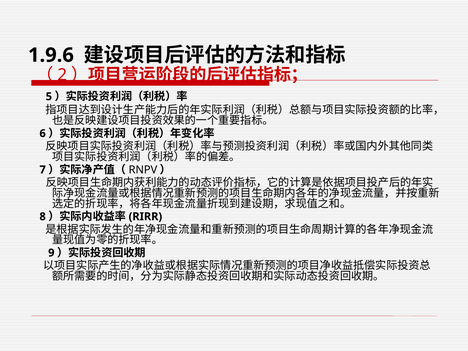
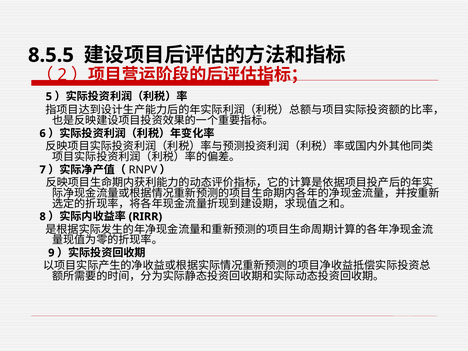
1.9.6: 1.9.6 -> 8.5.5
